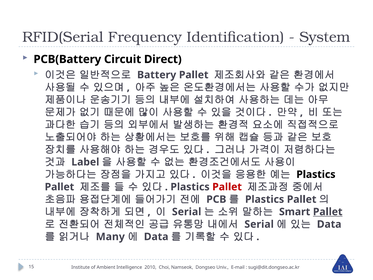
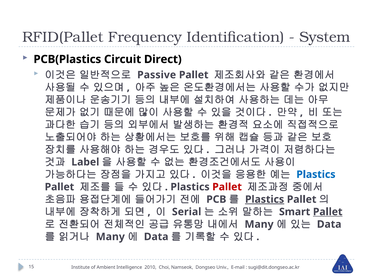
RFID(Serial: RFID(Serial -> RFID(Pallet
PCB(Battery: PCB(Battery -> PCB(Plastics
Battery: Battery -> Passive
Plastics at (316, 174) colour: black -> blue
Plastics at (265, 199) underline: none -> present
Serial at (259, 224): Serial -> Many
